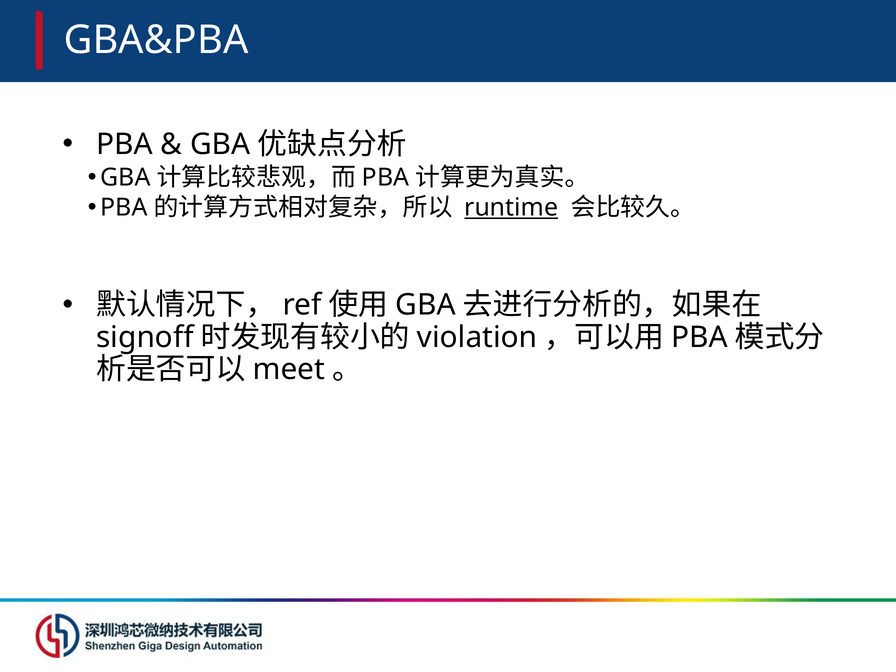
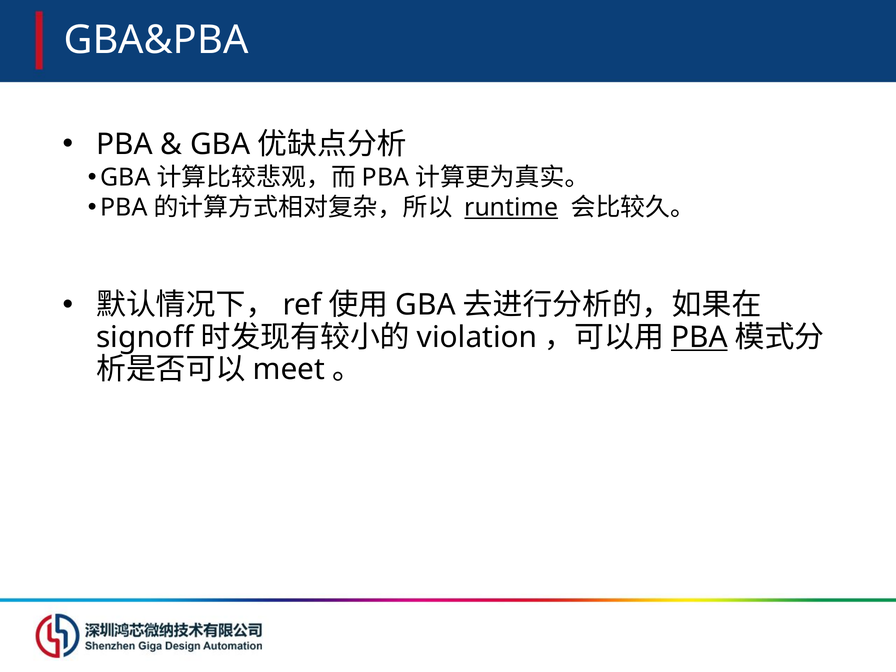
PBA at (699, 337) underline: none -> present
